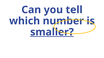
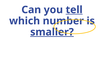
tell underline: none -> present
